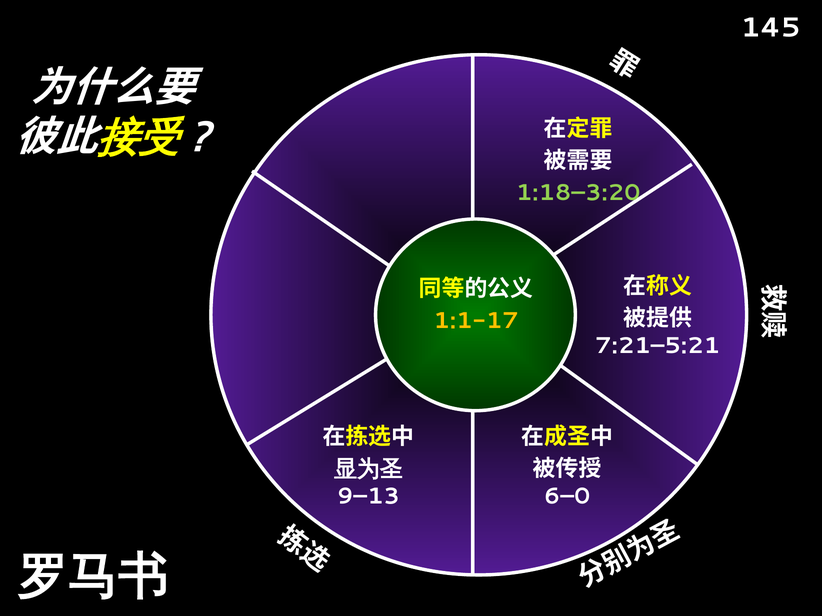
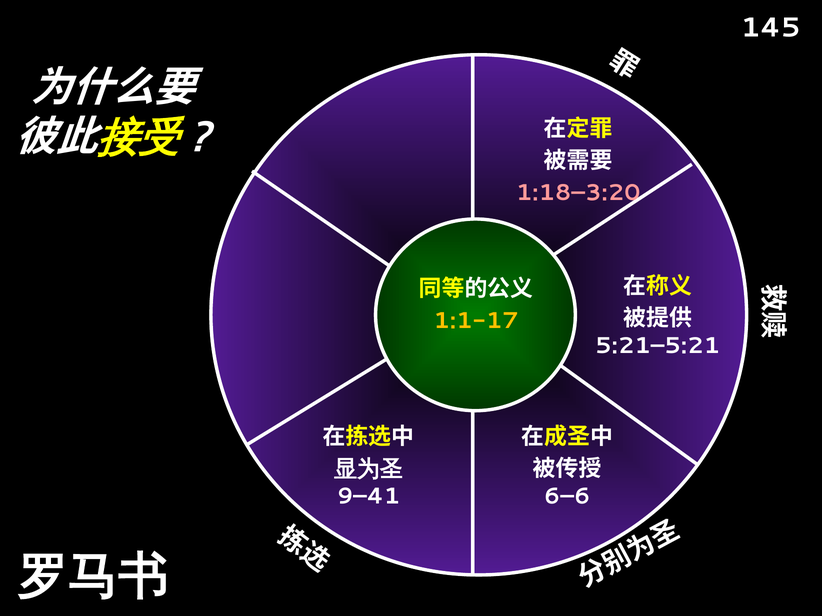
1:18–3:20 colour: light green -> pink
7:21–5:21: 7:21–5:21 -> 5:21–5:21
9–13: 9–13 -> 9–41
6–0: 6–0 -> 6–6
